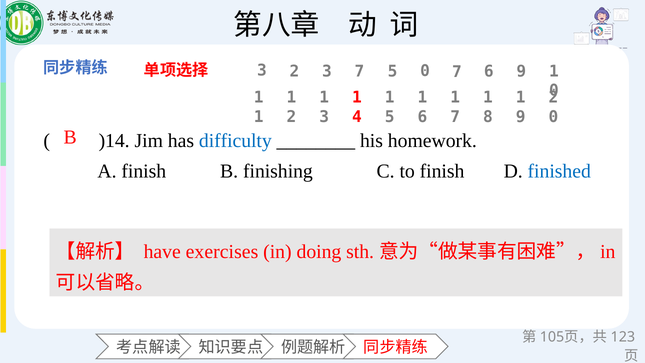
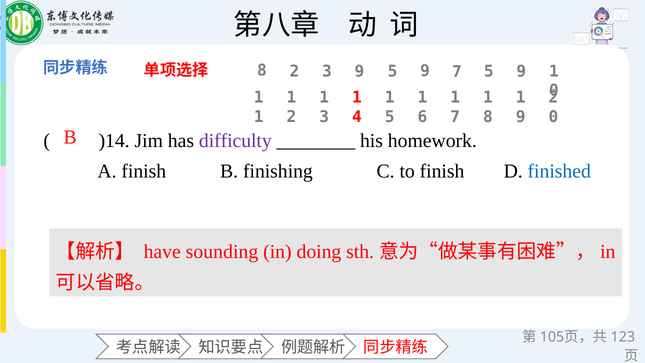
3 at (262, 71): 3 -> 8
3 7: 7 -> 9
0 at (425, 71): 0 -> 9
7 6: 6 -> 5
difficulty colour: blue -> purple
exercises: exercises -> sounding
